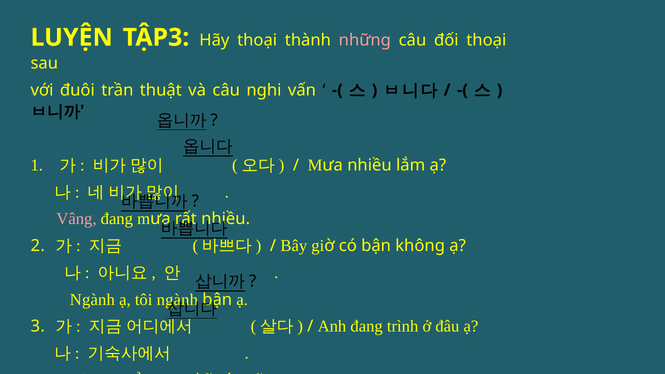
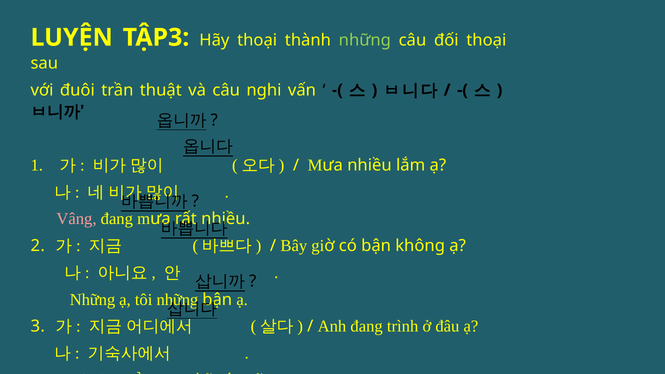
những at (365, 40) colour: pink -> light green
Ngành at (92, 300): Ngành -> Những
tôi ngành: ngành -> những
